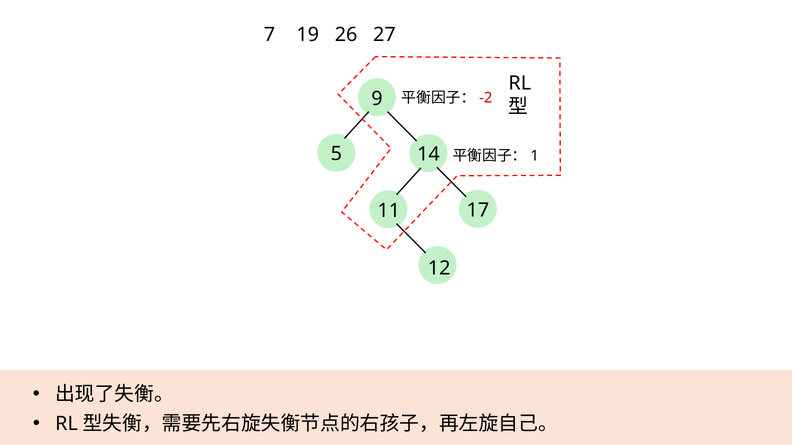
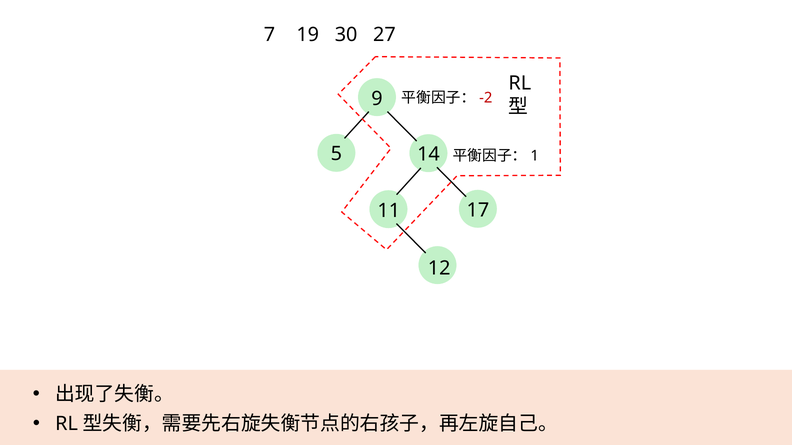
26: 26 -> 30
